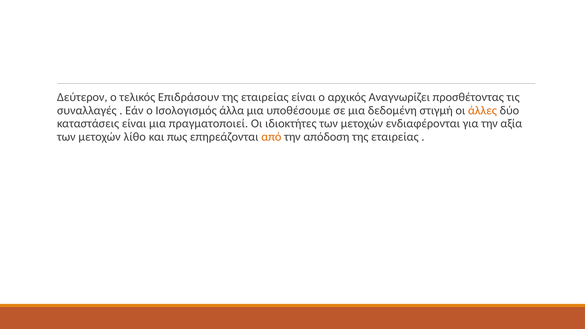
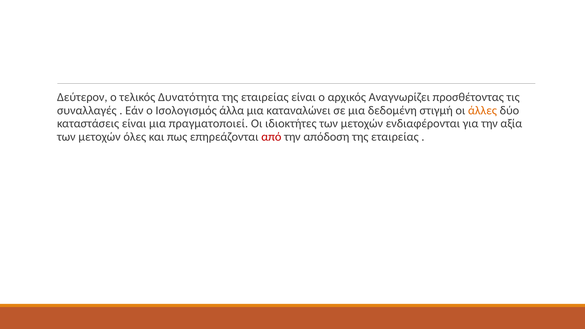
Επιδράσουν: Επιδράσουν -> Δυνατότητα
υποθέσουμε: υποθέσουμε -> καταναλώνει
λίθο: λίθο -> όλες
από colour: orange -> red
